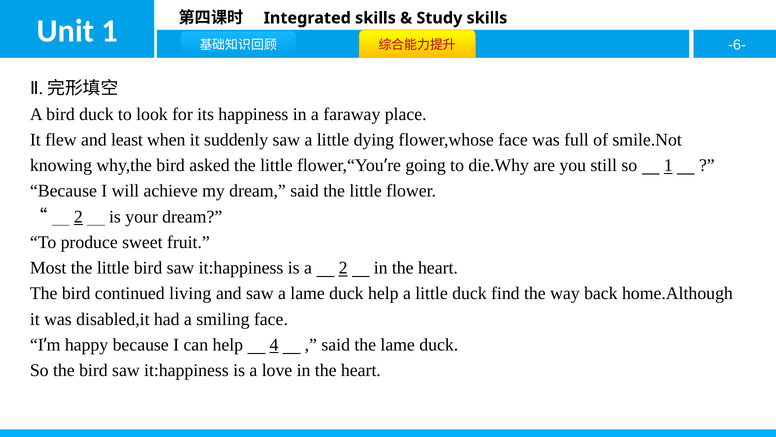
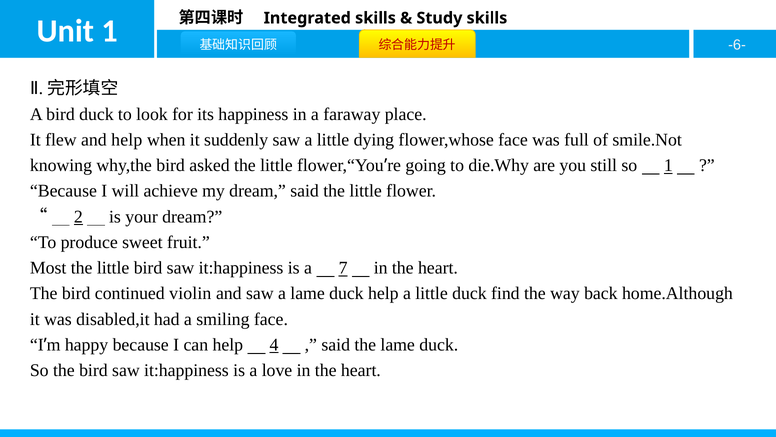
and least: least -> help
a 2: 2 -> 7
living: living -> violin
